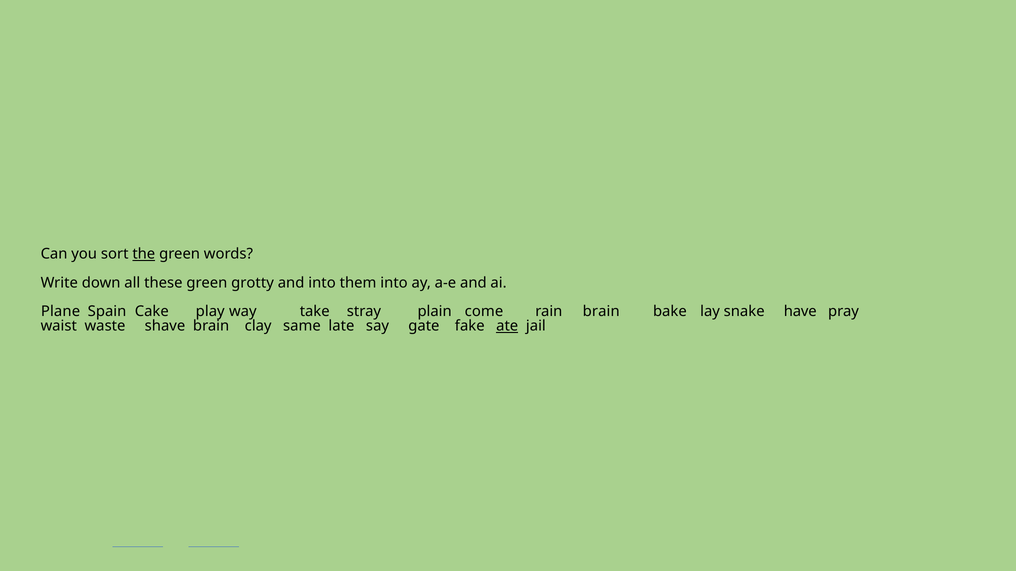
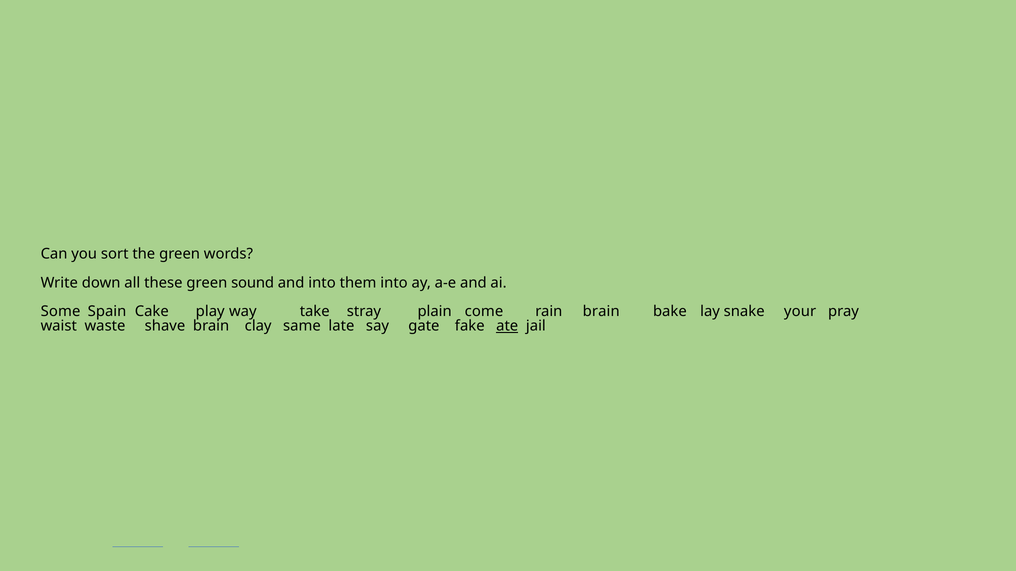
the underline: present -> none
grotty: grotty -> sound
Plane: Plane -> Some
have: have -> your
